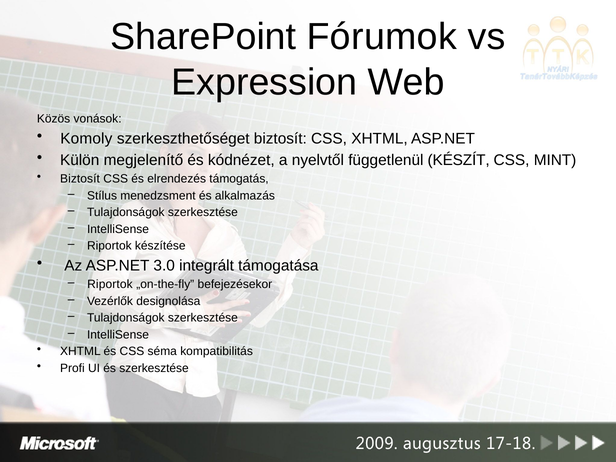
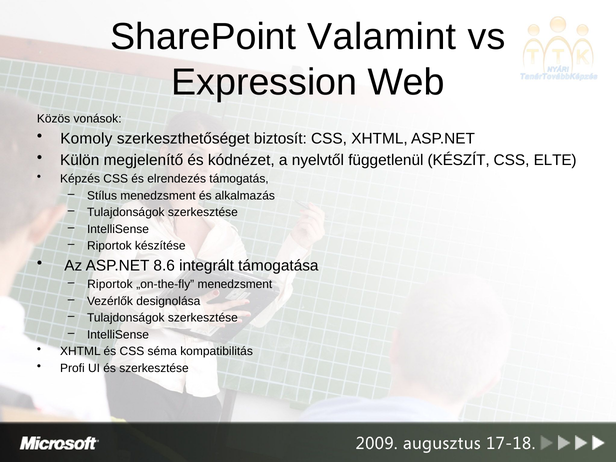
Fórumok: Fórumok -> Valamint
MINT: MINT -> ELTE
Biztosít at (80, 179): Biztosít -> Képzés
3.0: 3.0 -> 8.6
„on-the-fly befejezésekor: befejezésekor -> menedzsment
